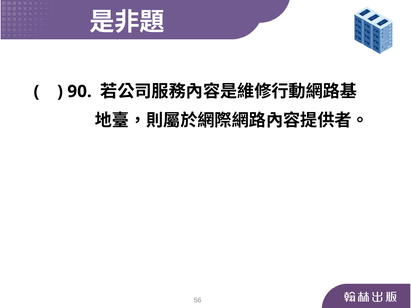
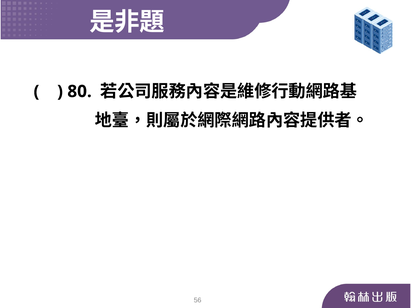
90: 90 -> 80
